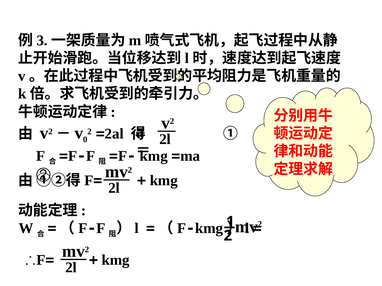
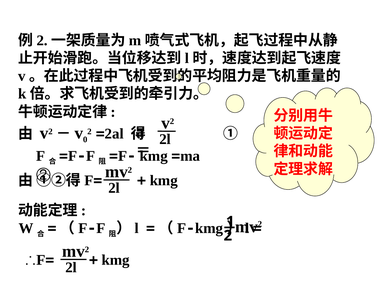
3 at (42, 40): 3 -> 2
